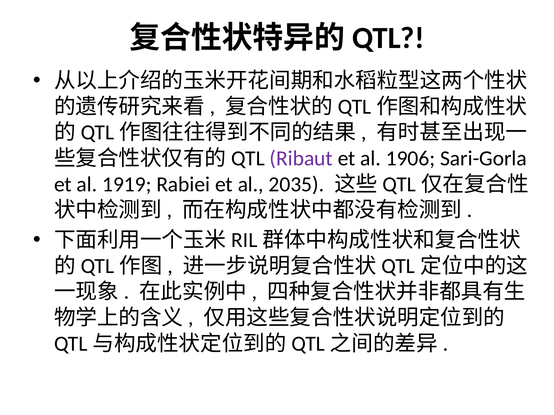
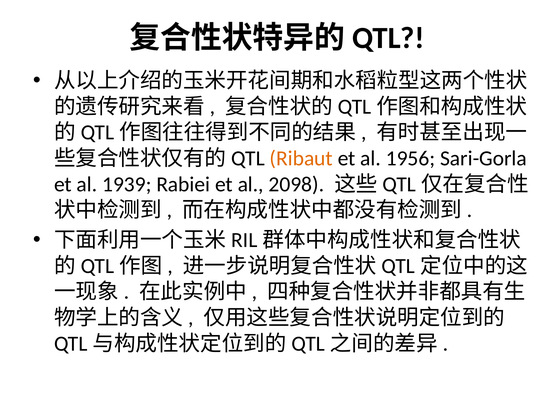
Ribaut colour: purple -> orange
1906: 1906 -> 1956
1919: 1919 -> 1939
2035: 2035 -> 2098
